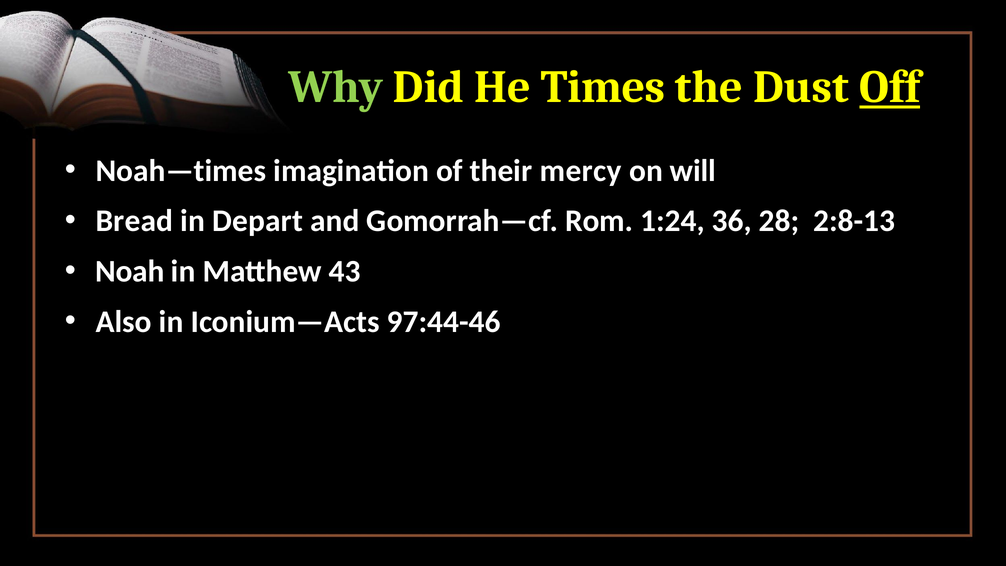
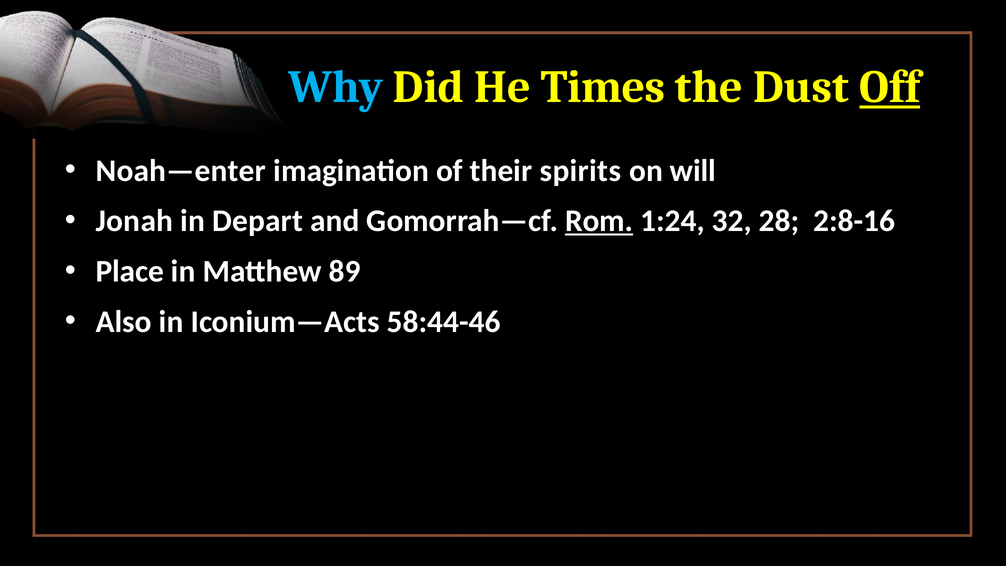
Why colour: light green -> light blue
Noah—times: Noah—times -> Noah—enter
mercy: mercy -> spirits
Bread: Bread -> Jonah
Rom underline: none -> present
36: 36 -> 32
2:8-13: 2:8-13 -> 2:8-16
Noah: Noah -> Place
43: 43 -> 89
97:44-46: 97:44-46 -> 58:44-46
